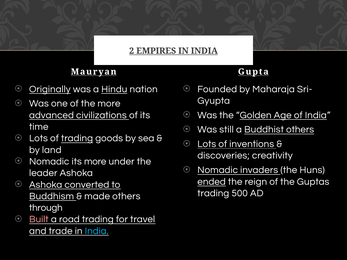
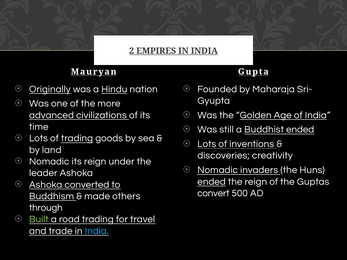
Buddhist others: others -> ended
its more: more -> reign
trading at (213, 193): trading -> convert
Built colour: pink -> light green
